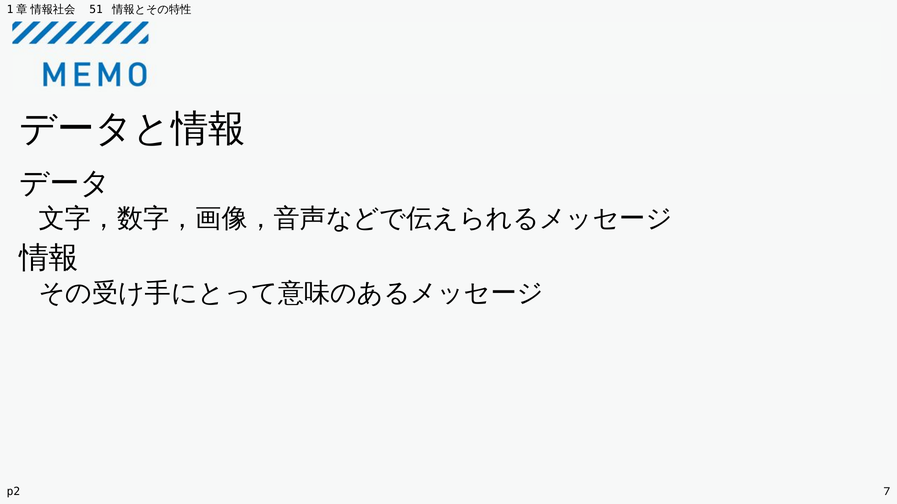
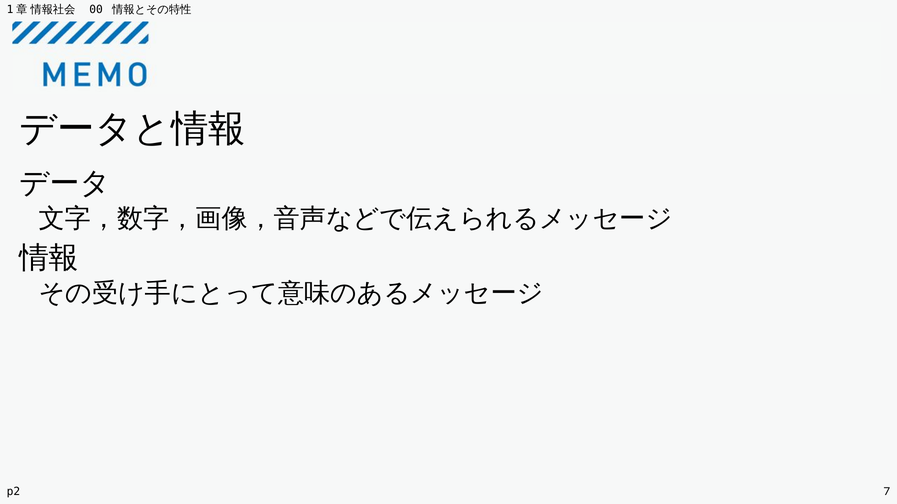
51: 51 -> 00
